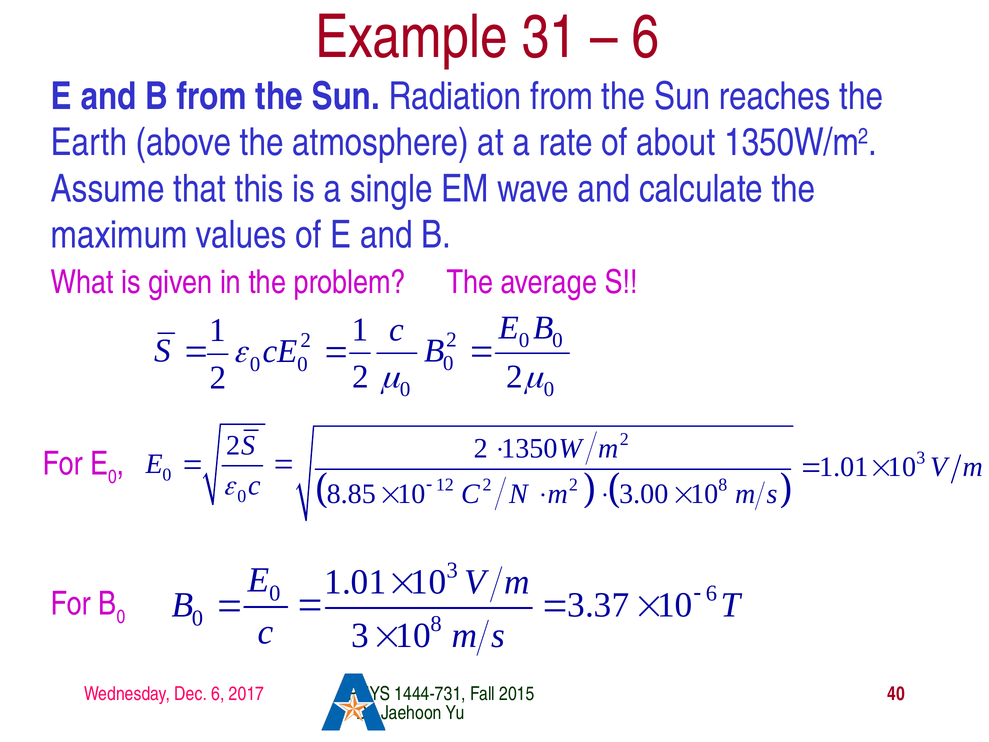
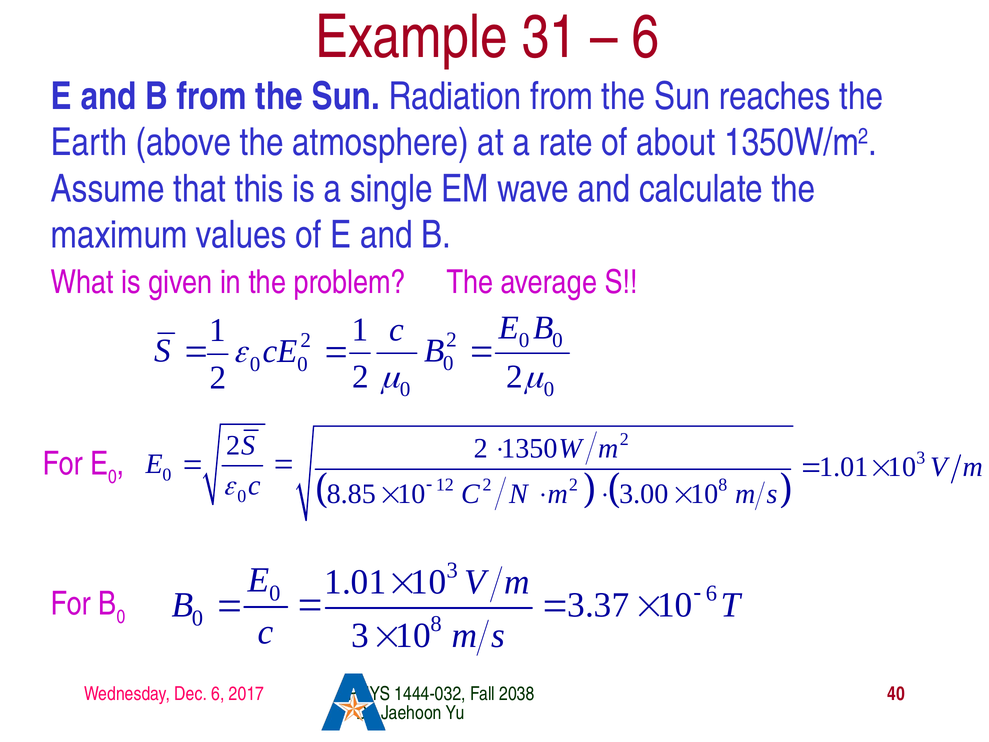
1444-731: 1444-731 -> 1444-032
2015: 2015 -> 2038
